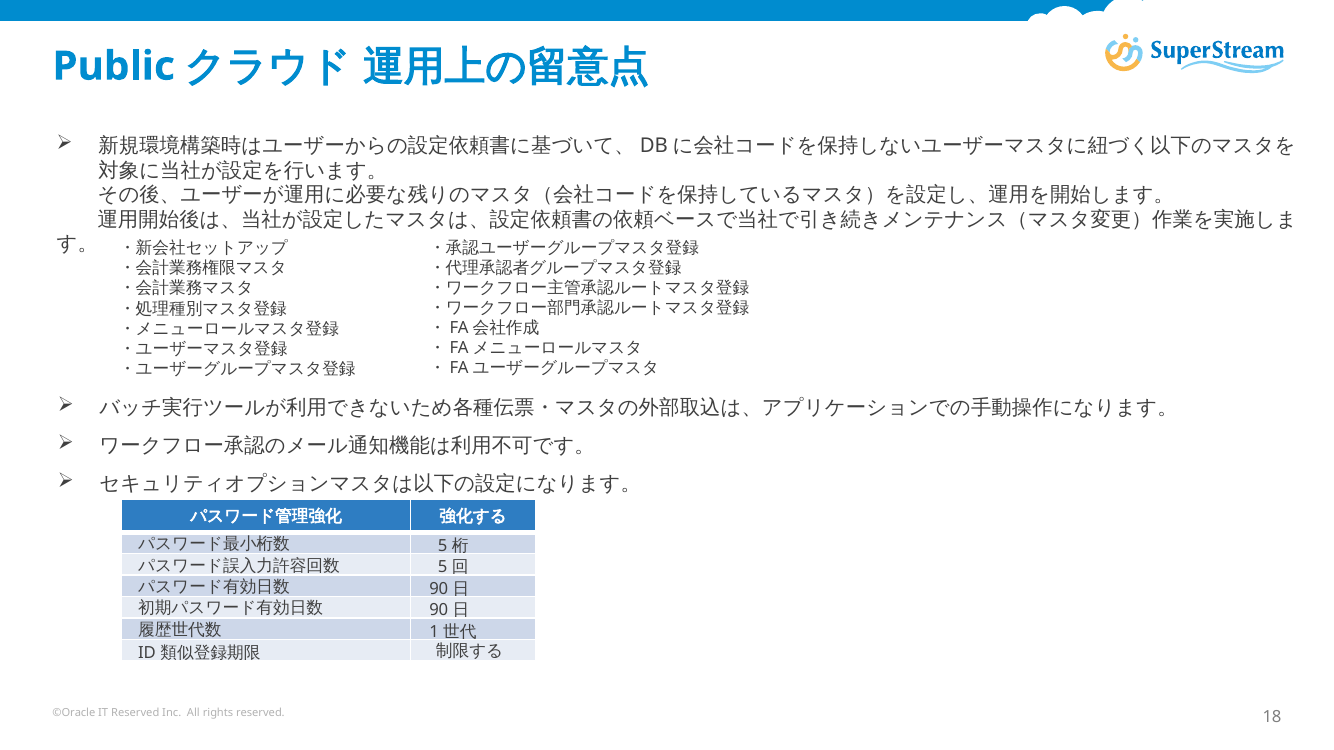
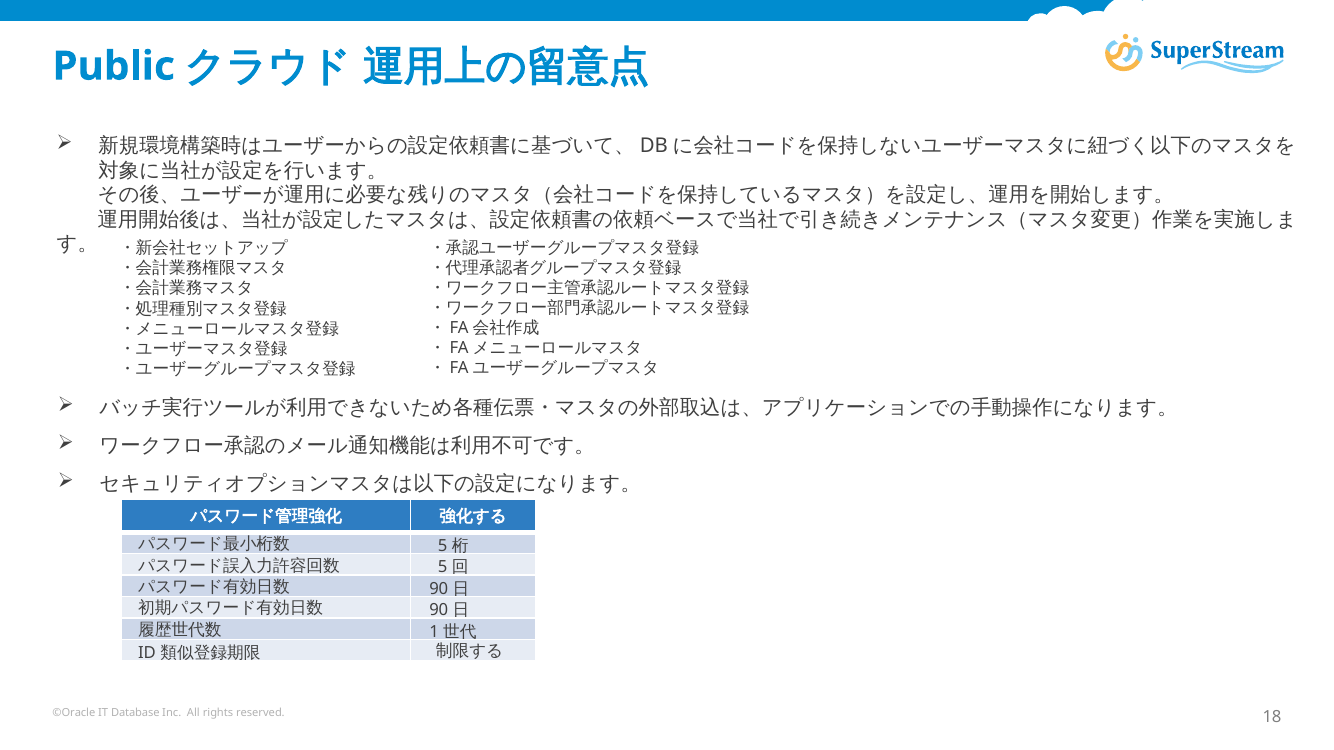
IT Reserved: Reserved -> Database
